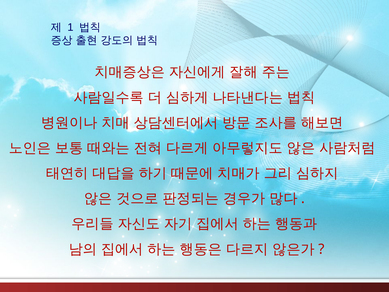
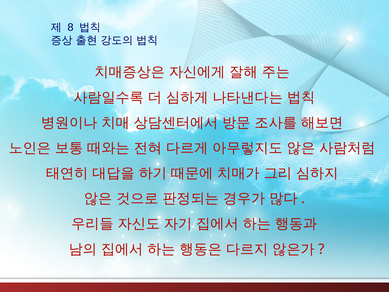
1: 1 -> 8
